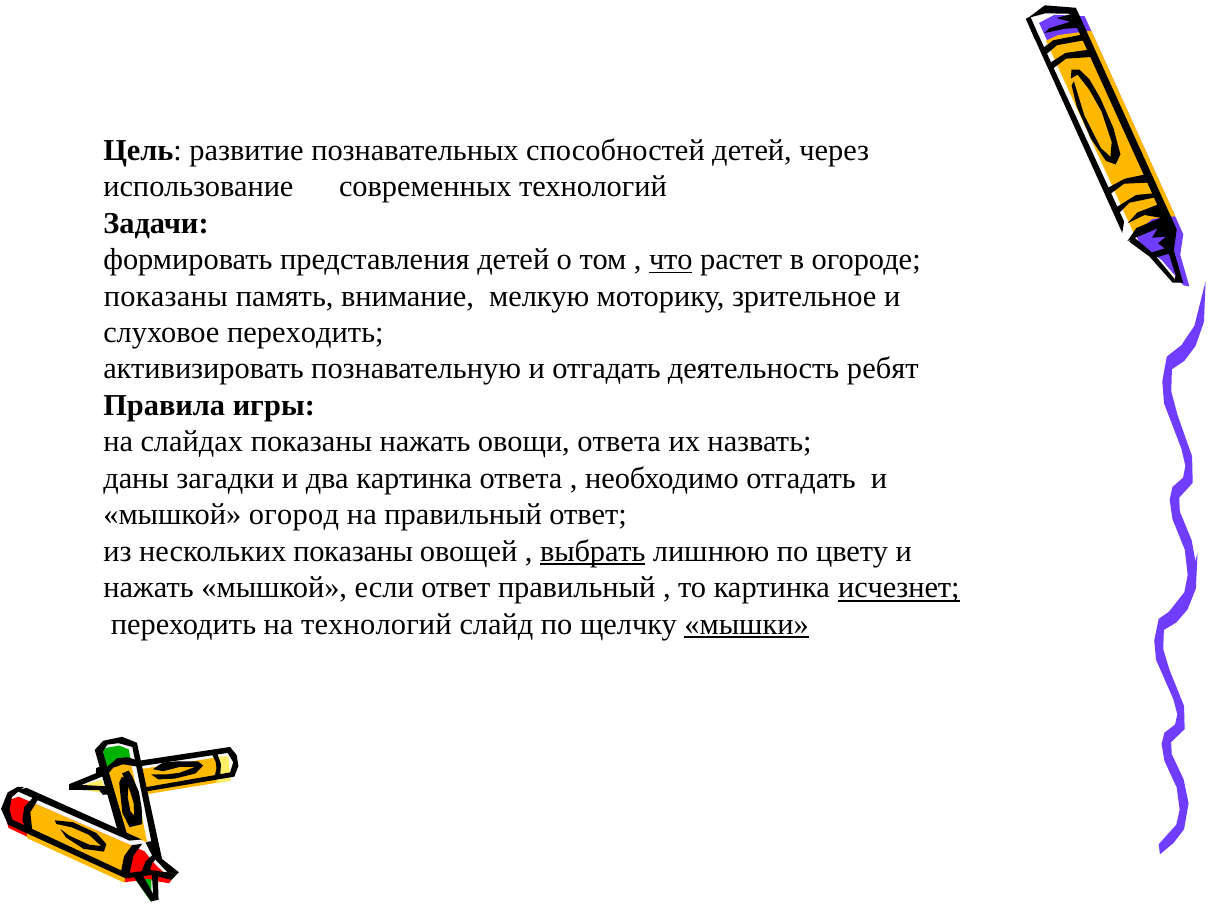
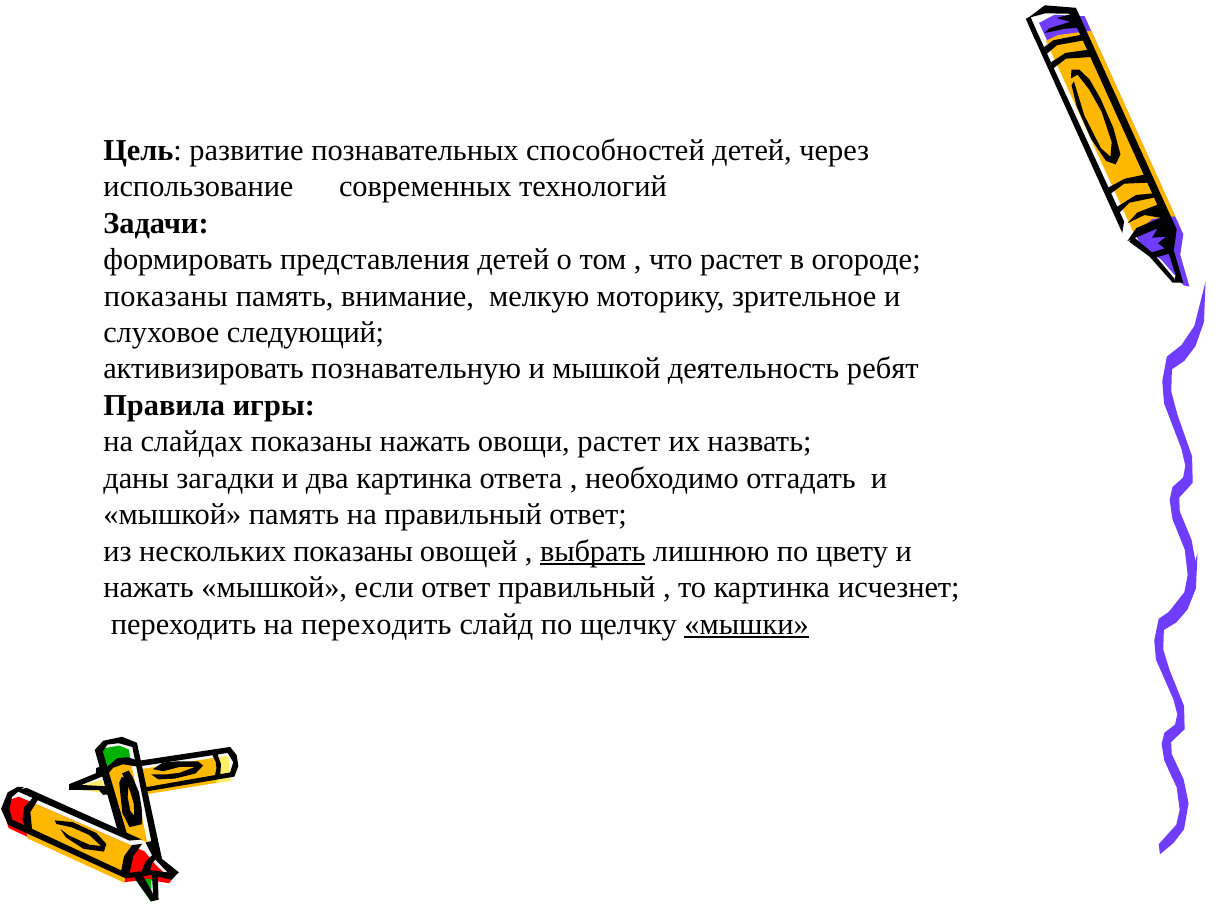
что underline: present -> none
слуховое переходить: переходить -> следующий
познавательную и отгадать: отгадать -> мышкой
овощи ответа: ответа -> растет
мышкой огород: огород -> память
исчезнет underline: present -> none
на технологий: технологий -> переходить
